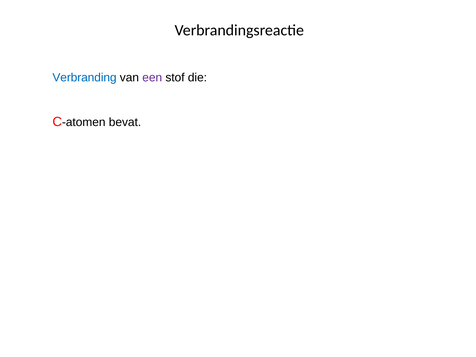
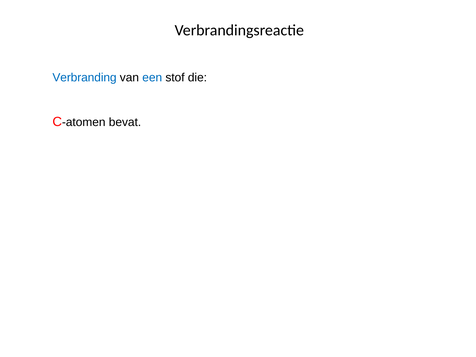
een colour: purple -> blue
